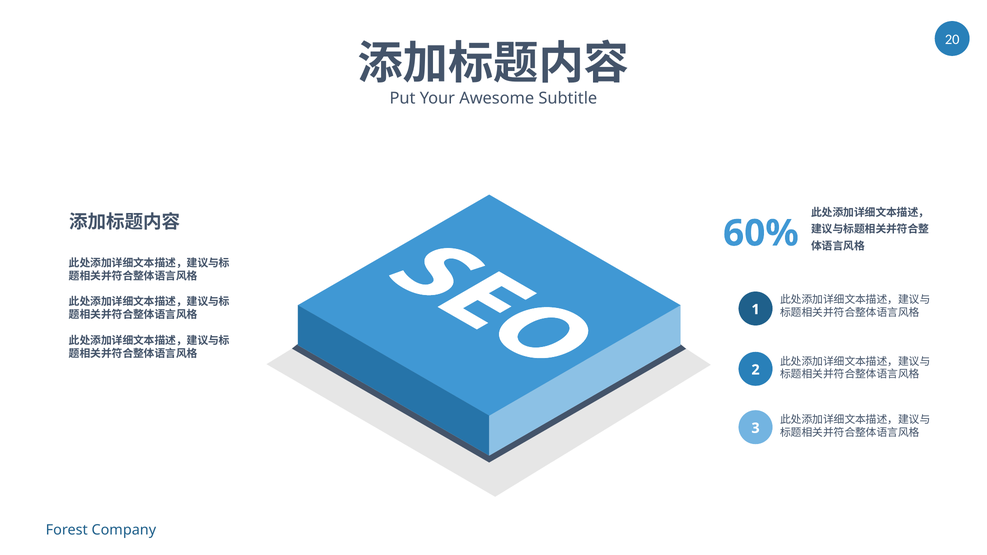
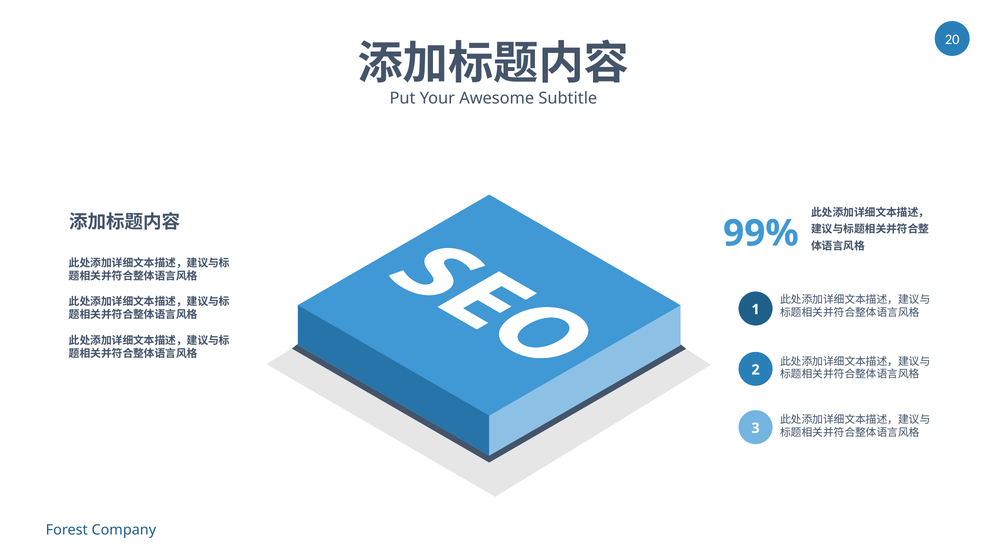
60%: 60% -> 99%
